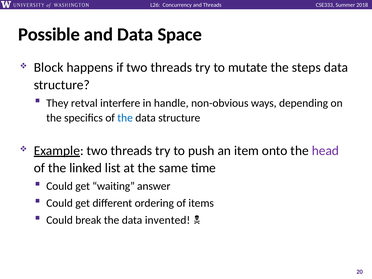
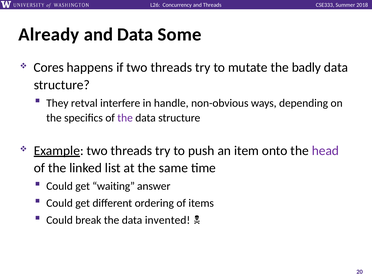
Possible: Possible -> Already
Space: Space -> Some
Block: Block -> Cores
steps: steps -> badly
the at (125, 118) colour: blue -> purple
